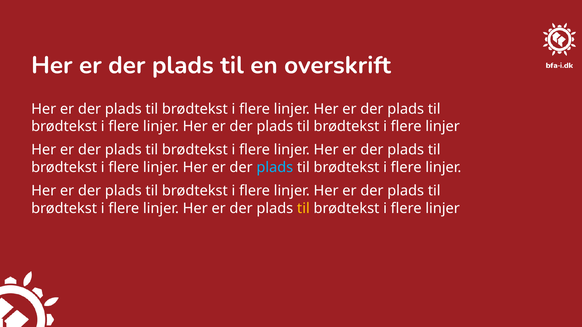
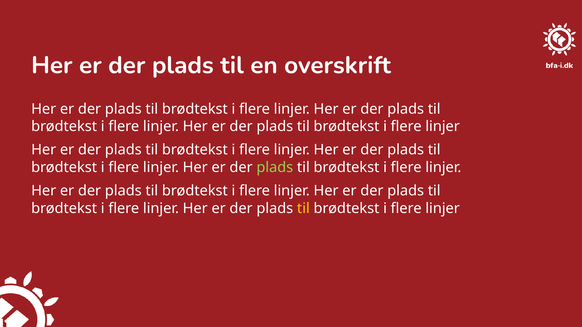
plads at (275, 167) colour: light blue -> light green
